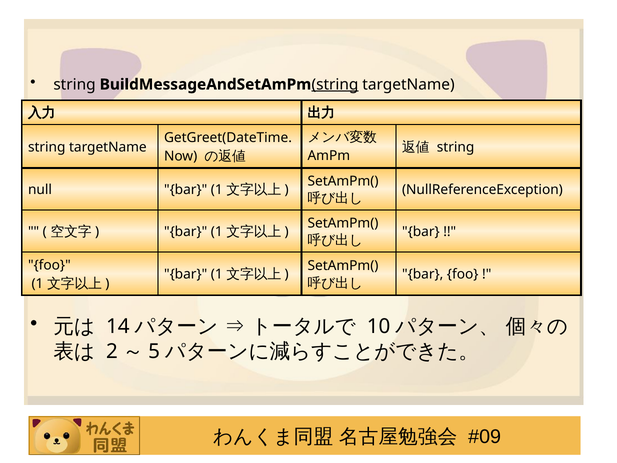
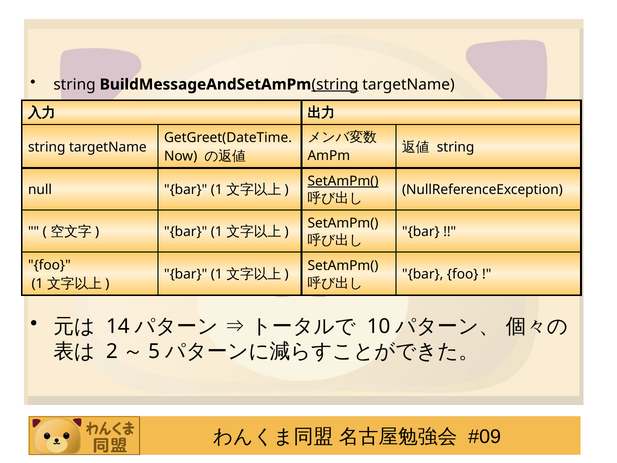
SetAmPm( at (343, 181) underline: none -> present
